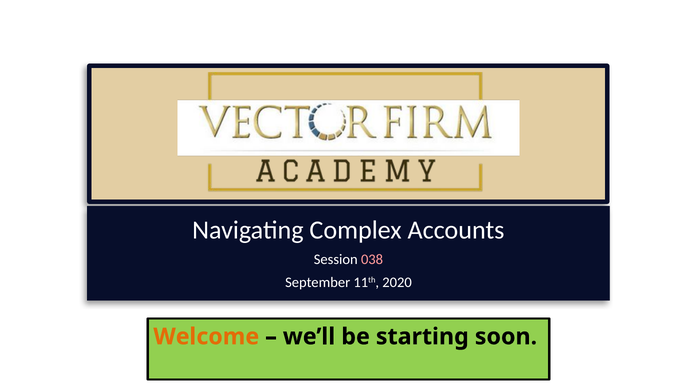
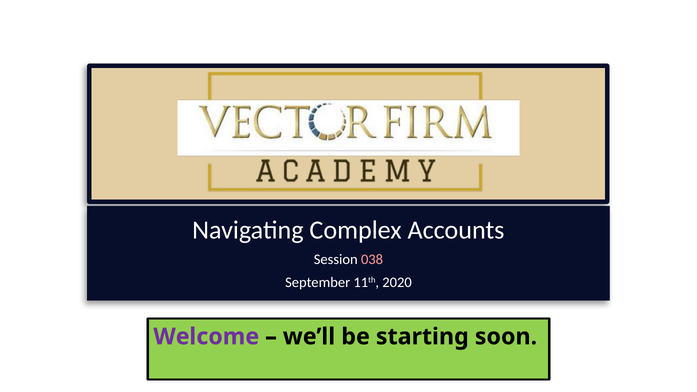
Welcome colour: orange -> purple
